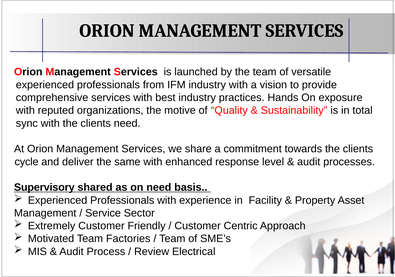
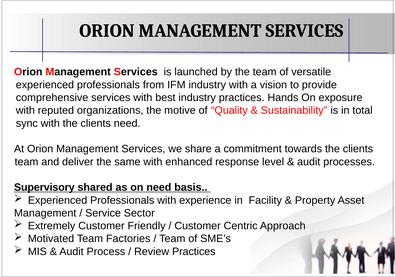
cycle at (27, 162): cycle -> team
Review Electrical: Electrical -> Practices
